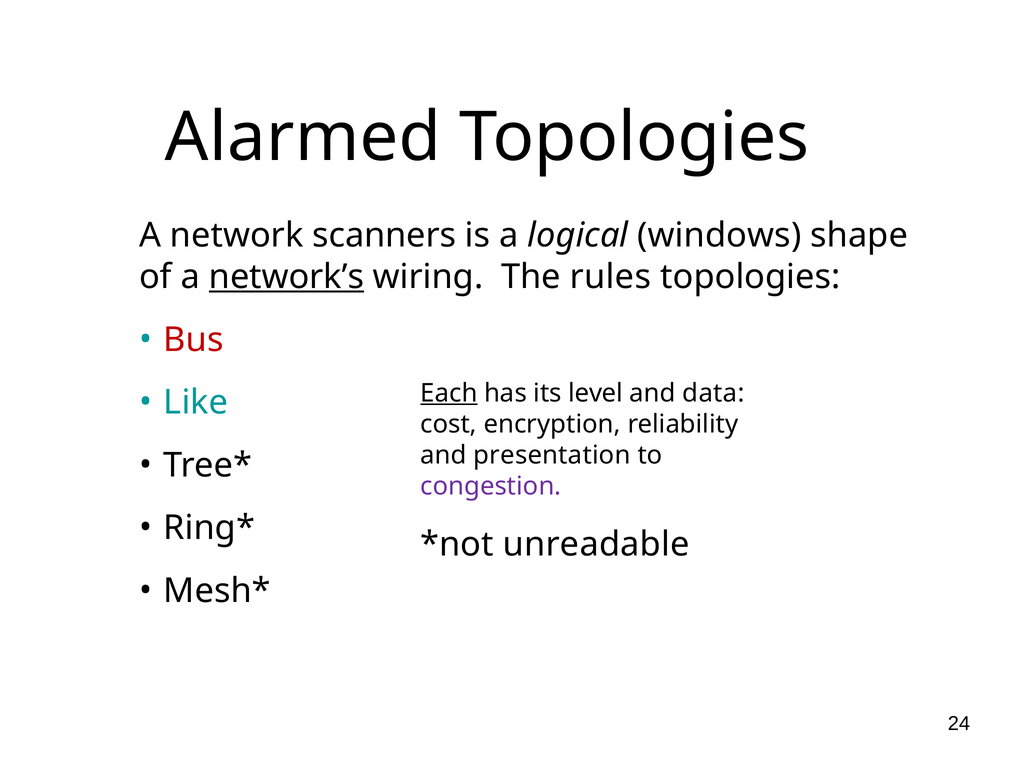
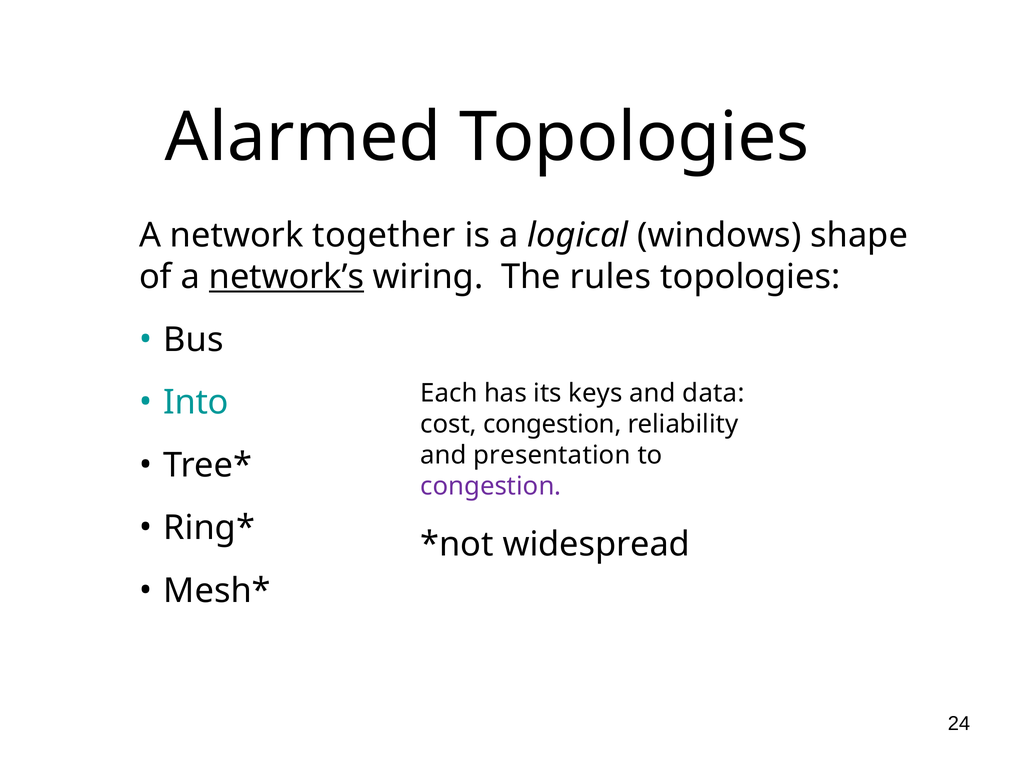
scanners: scanners -> together
Bus colour: red -> black
Each underline: present -> none
level: level -> keys
Like: Like -> Into
cost encryption: encryption -> congestion
unreadable: unreadable -> widespread
